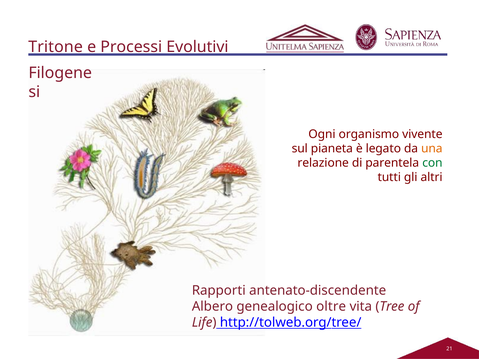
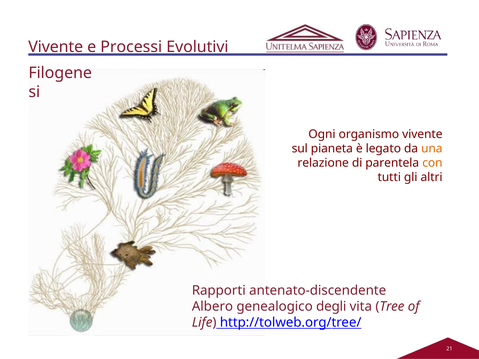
Tritone at (56, 47): Tritone -> Vivente
con colour: green -> orange
oltre: oltre -> degli
